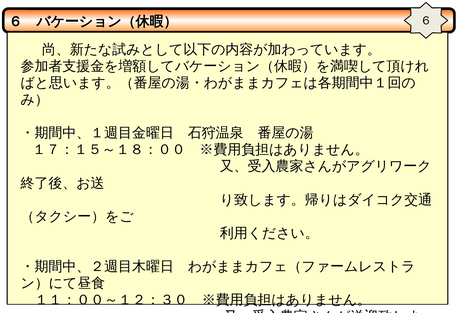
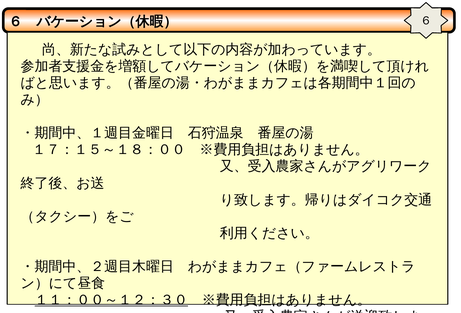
１１：００～１２：３０ underline: none -> present
